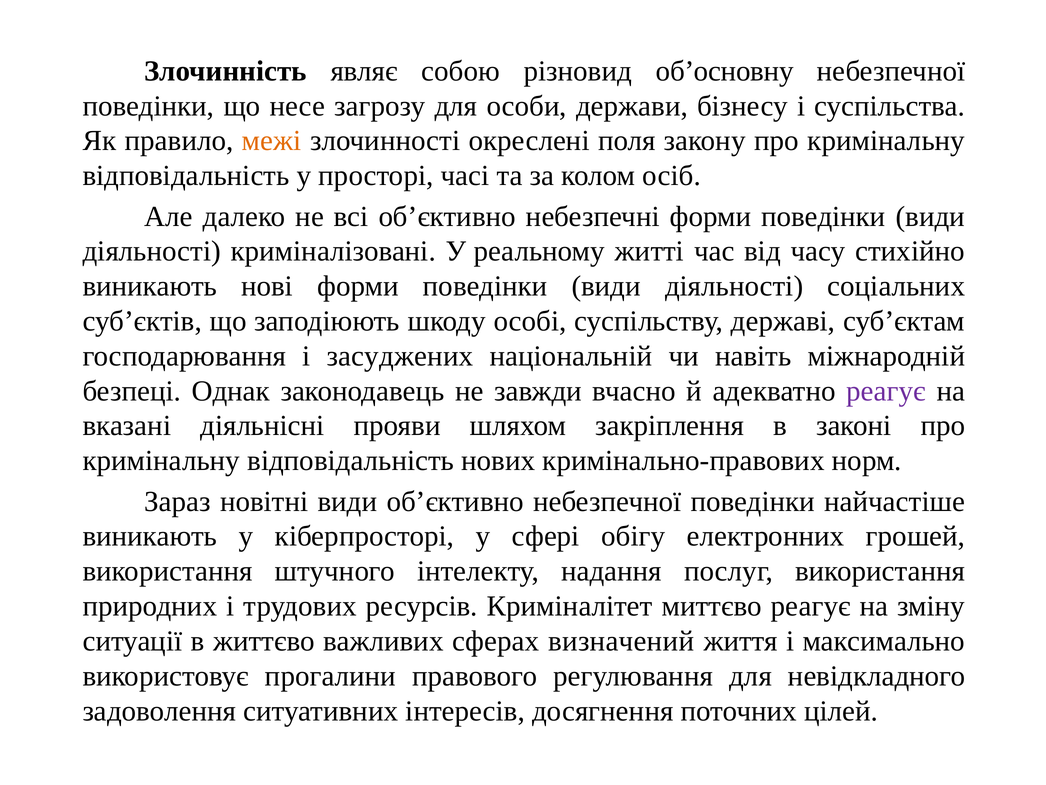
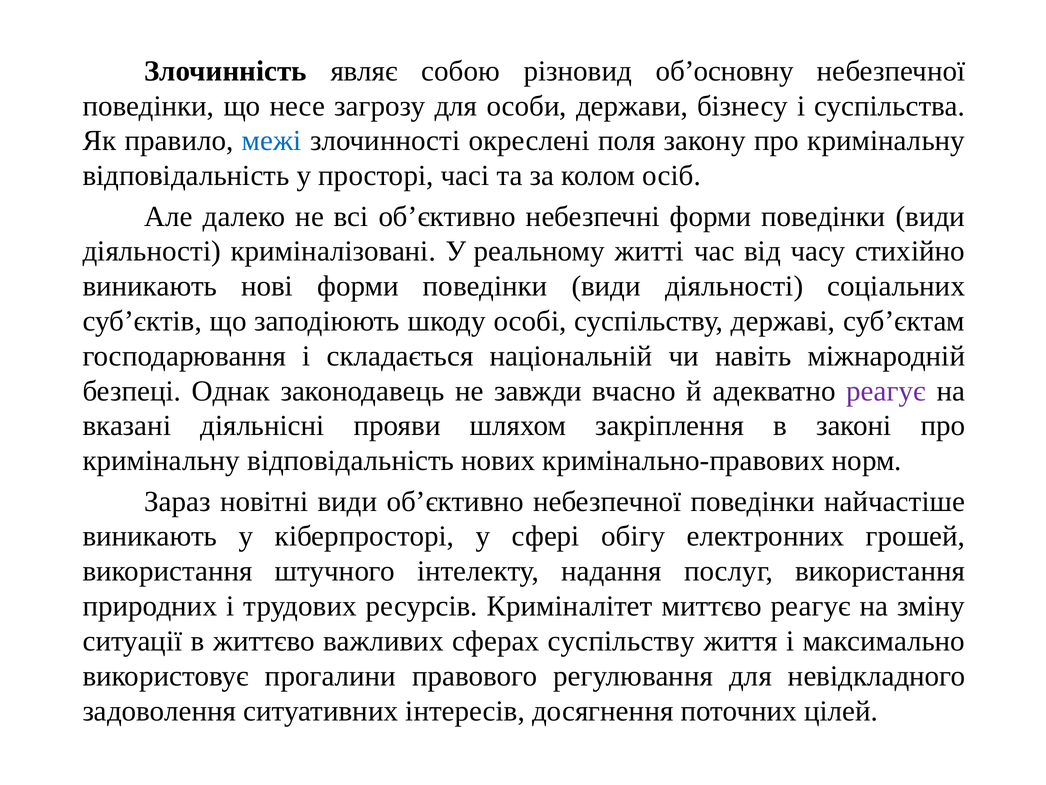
межі colour: orange -> blue
засуджених: засуджених -> складається
сферах визначений: визначений -> суспільству
